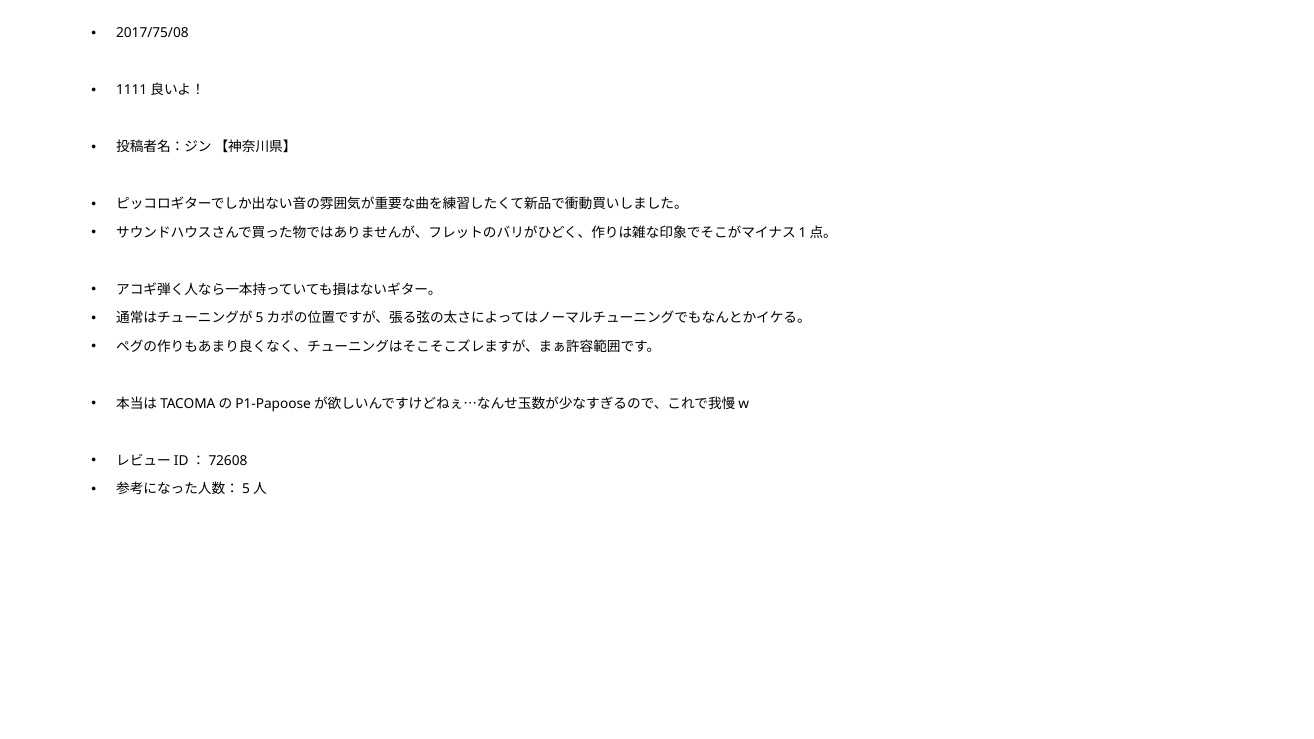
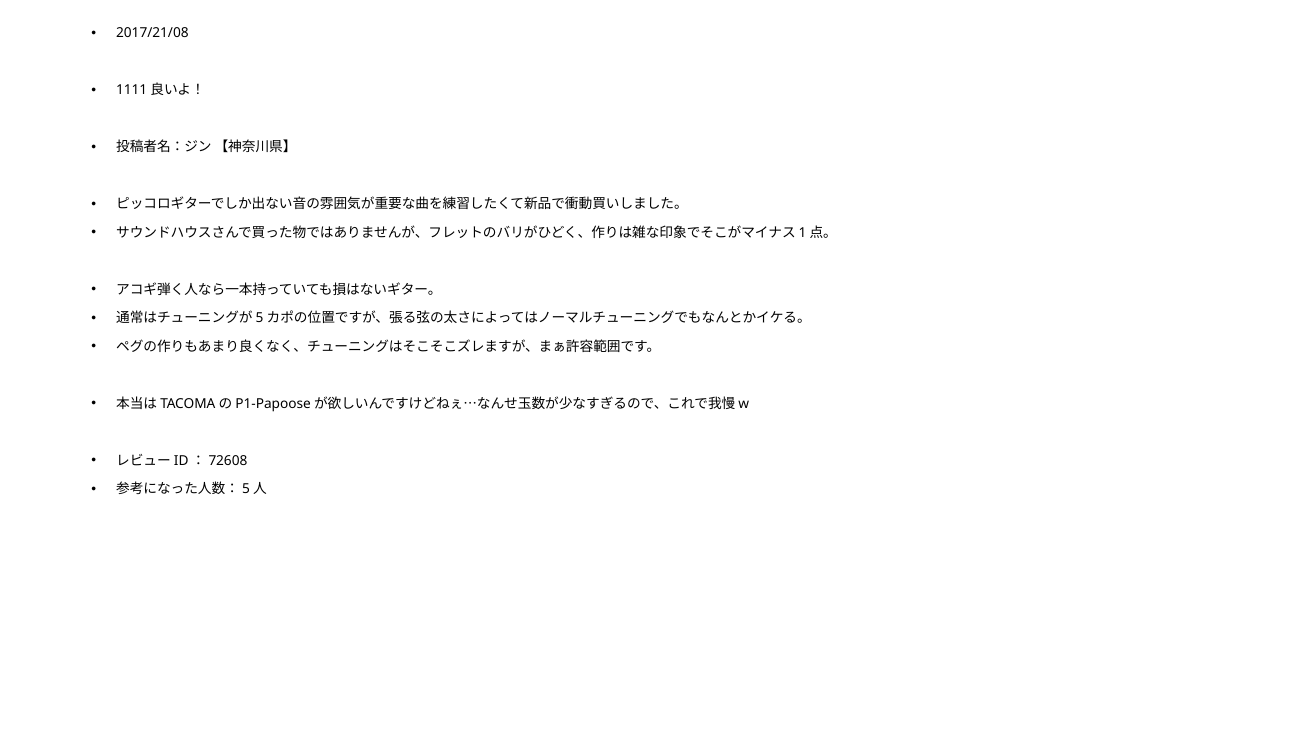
2017/75/08: 2017/75/08 -> 2017/21/08
